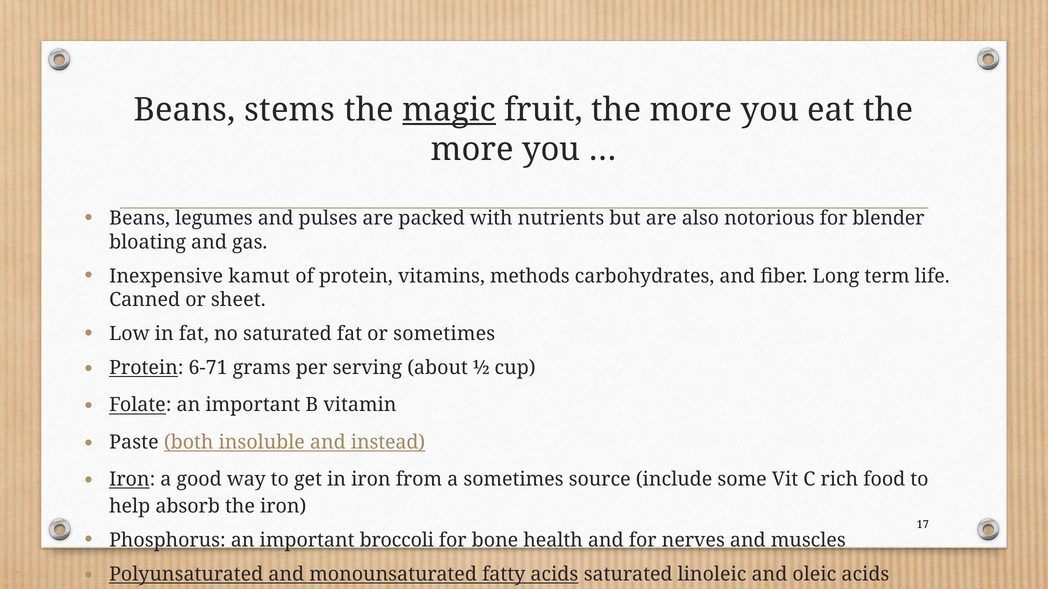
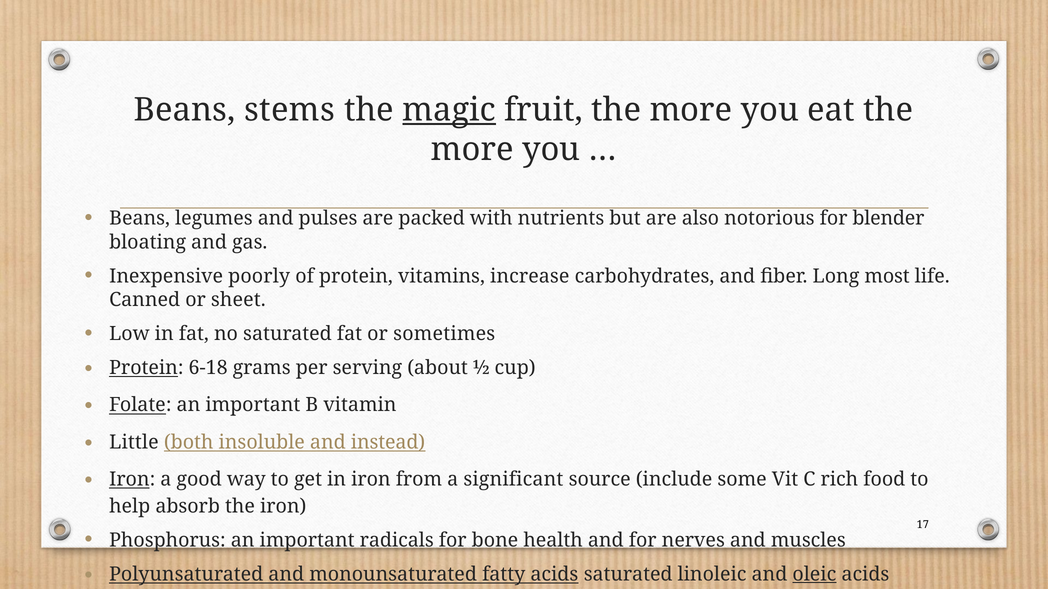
kamut: kamut -> poorly
methods: methods -> increase
term: term -> most
6-71: 6-71 -> 6-18
Paste: Paste -> Little
a sometimes: sometimes -> significant
broccoli: broccoli -> radicals
oleic underline: none -> present
